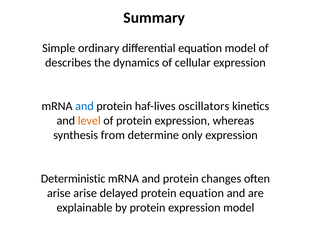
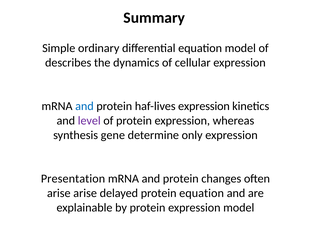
haf-lives oscillators: oscillators -> expression
level colour: orange -> purple
from: from -> gene
Deterministic: Deterministic -> Presentation
